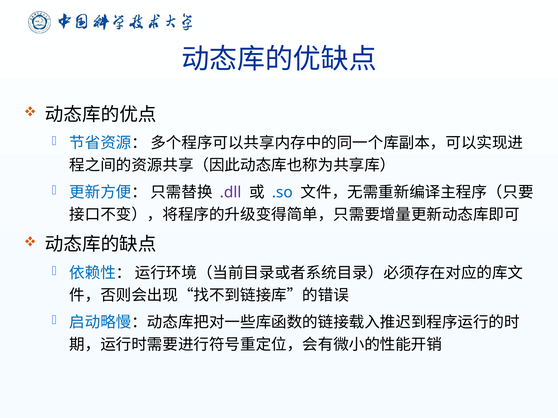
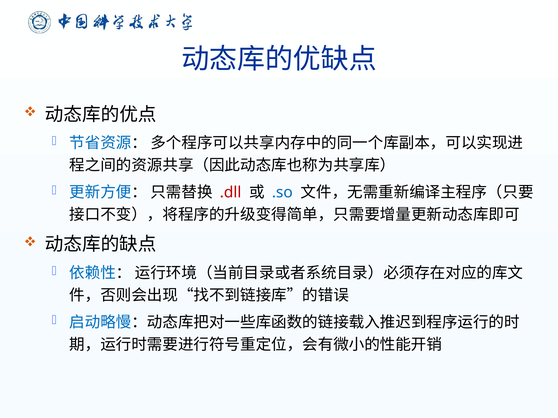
.dll colour: purple -> red
